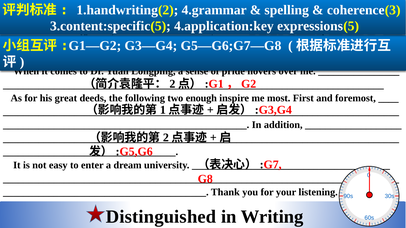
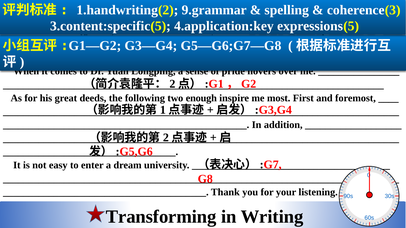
4.grammar: 4.grammar -> 9.grammar
Distinguished: Distinguished -> Transforming
